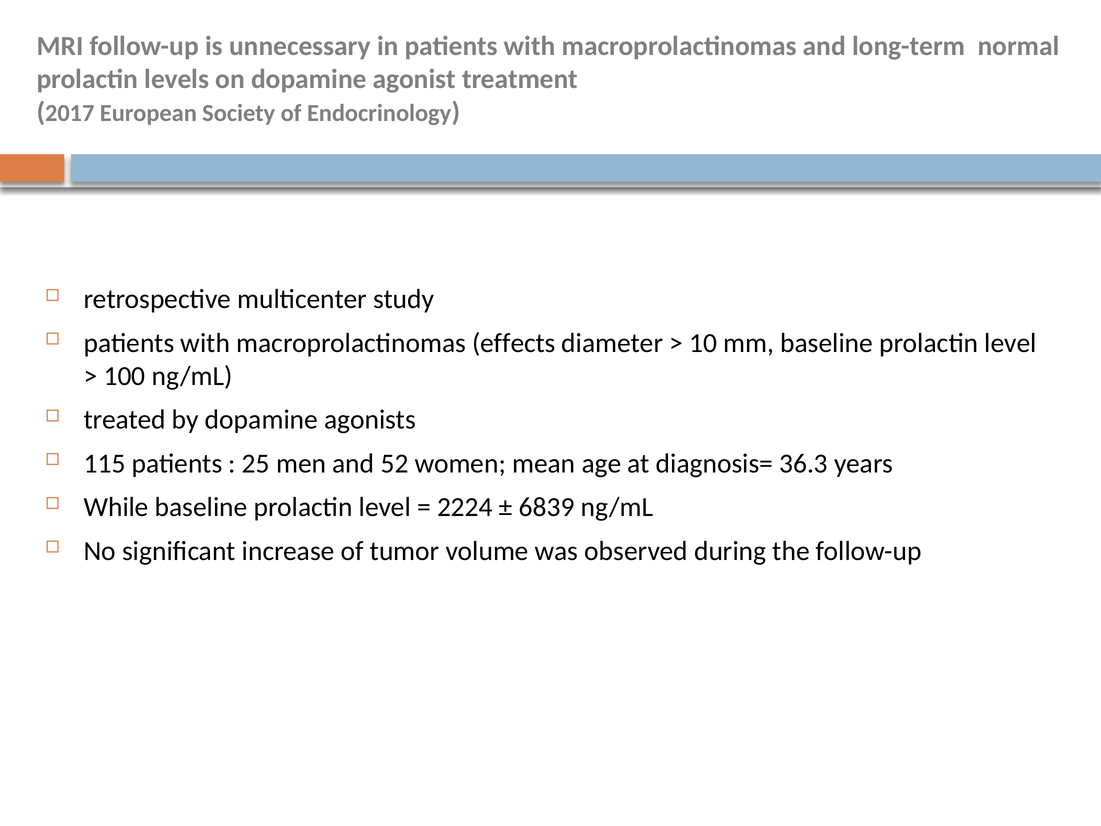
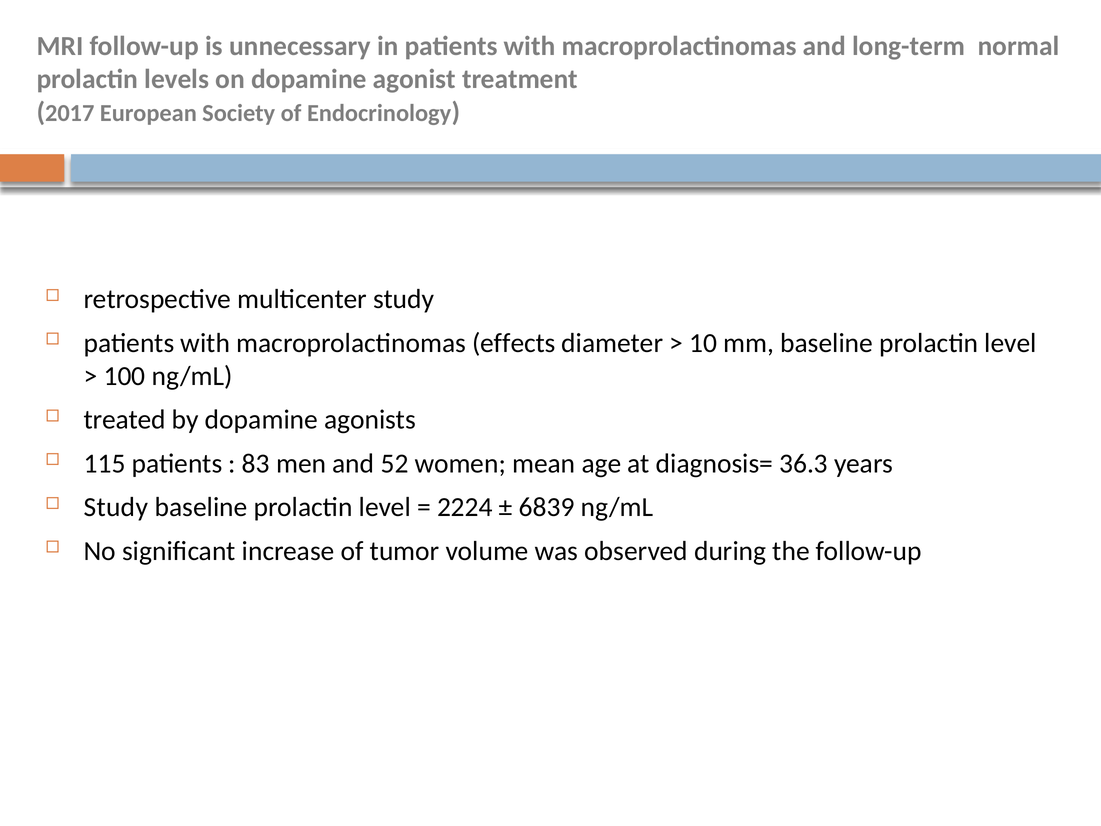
25: 25 -> 83
While at (116, 507): While -> Study
